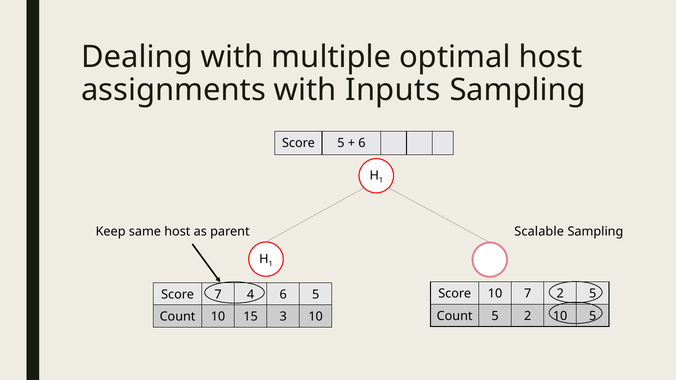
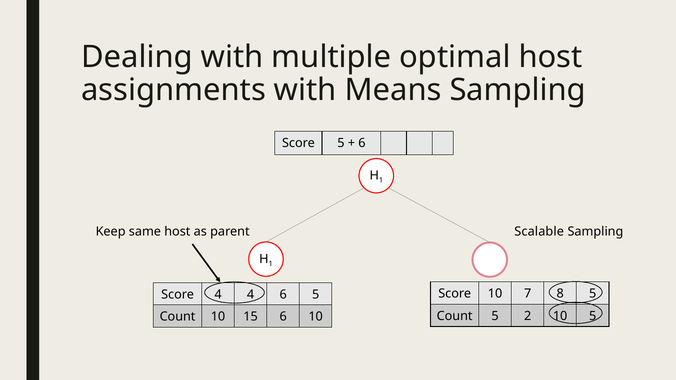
Inputs: Inputs -> Means
7 2: 2 -> 8
Score 7: 7 -> 4
15 3: 3 -> 6
